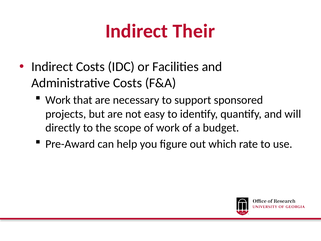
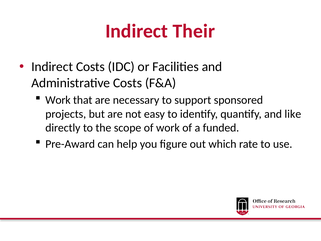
will: will -> like
budget: budget -> funded
